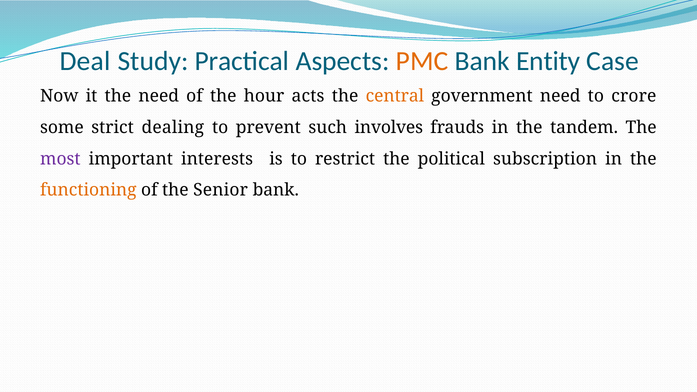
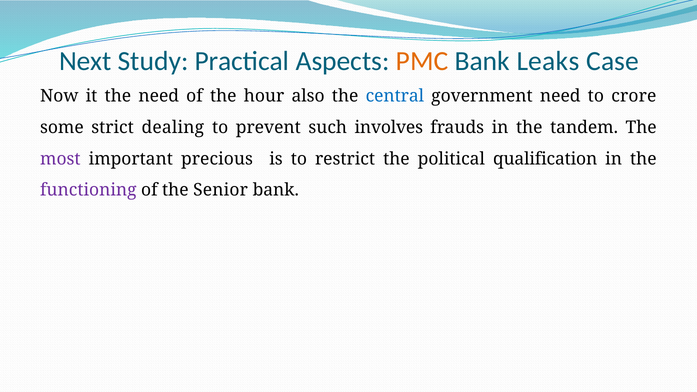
Deal: Deal -> Next
Entity: Entity -> Leaks
acts: acts -> also
central colour: orange -> blue
interests: interests -> precious
subscription: subscription -> qualification
functioning colour: orange -> purple
